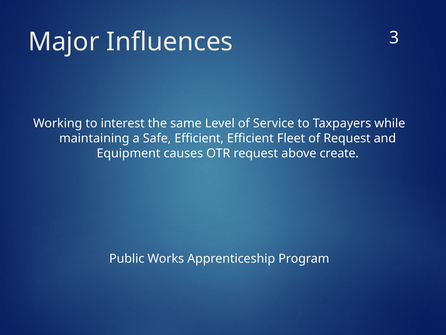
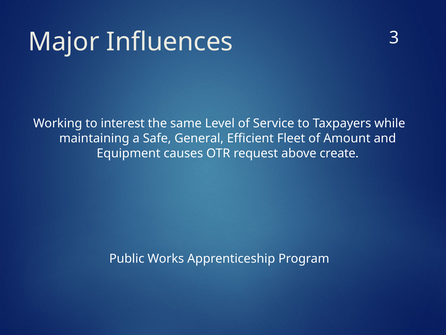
Safe Efficient: Efficient -> General
of Request: Request -> Amount
